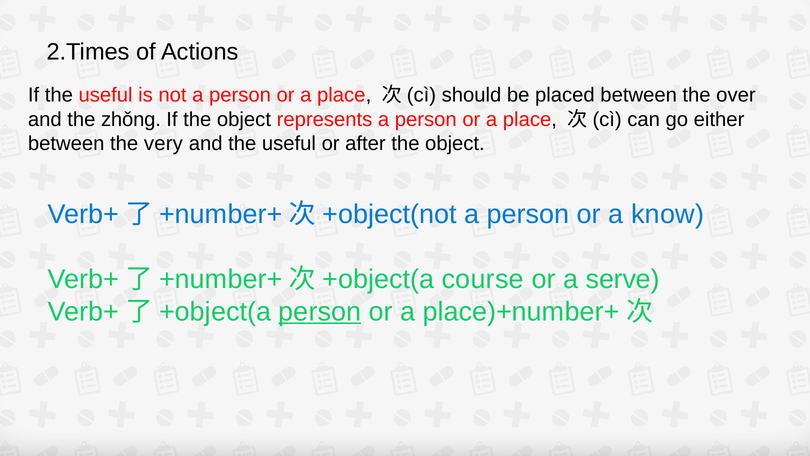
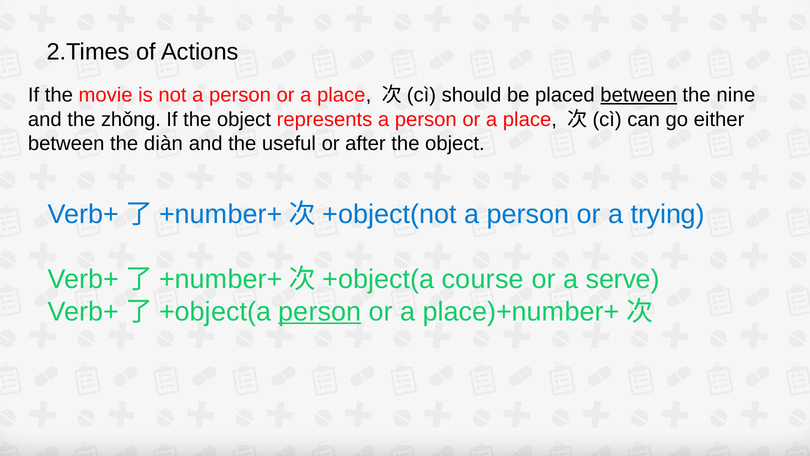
If the useful: useful -> movie
between at (639, 95) underline: none -> present
over: over -> nine
very: very -> diàn
know: know -> trying
